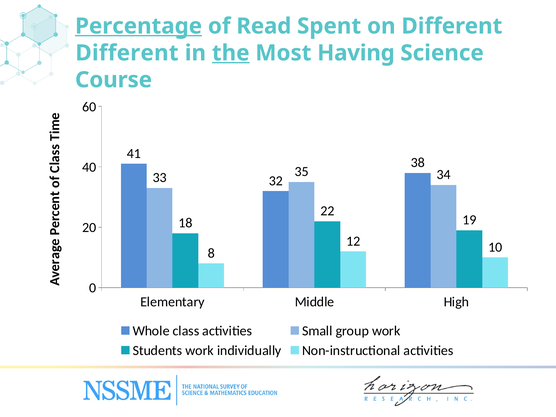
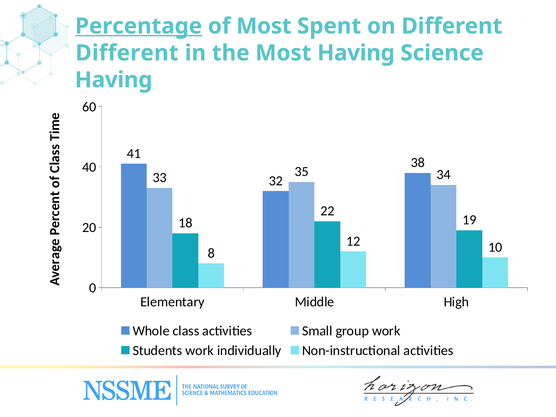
of Read: Read -> Most
the underline: present -> none
Course at (114, 80): Course -> Having
